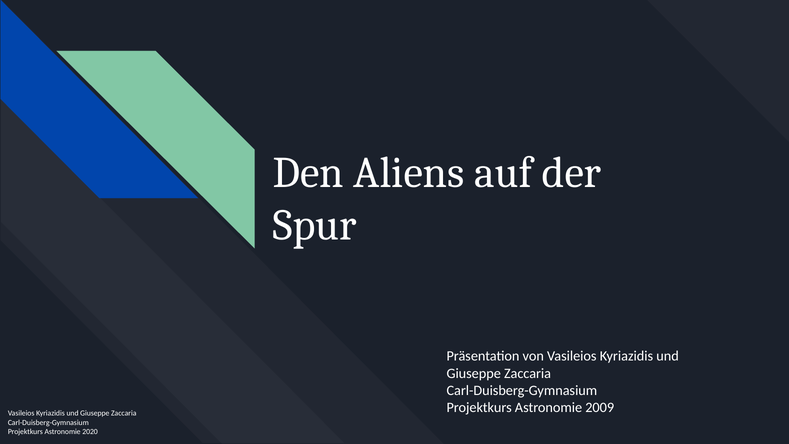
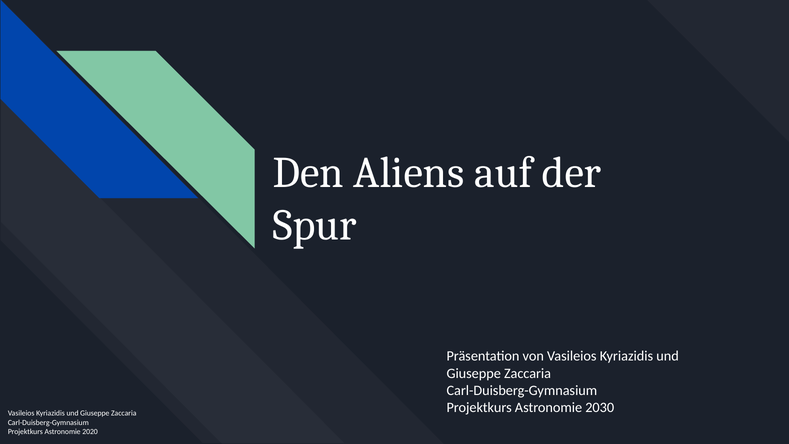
2009: 2009 -> 2030
